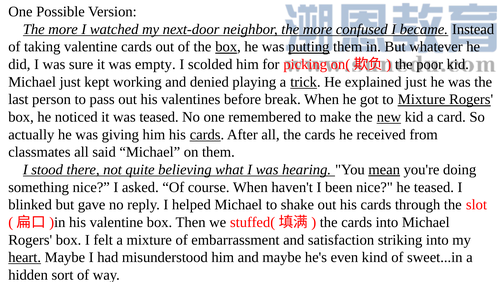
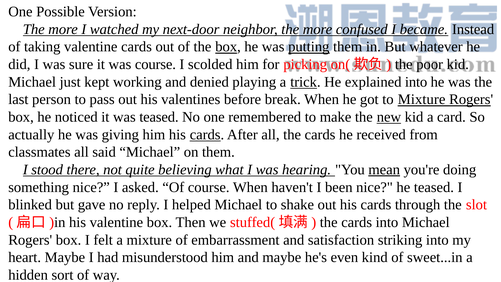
was empty: empty -> course
explained just: just -> into
heart underline: present -> none
